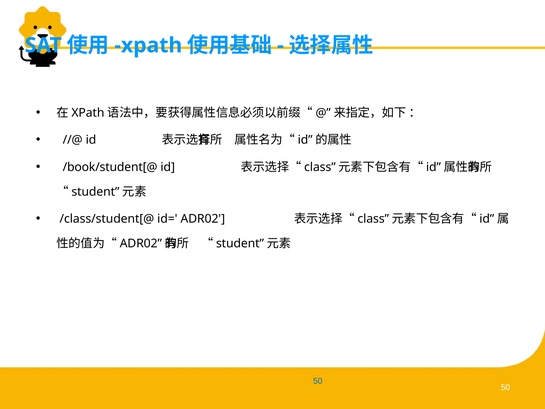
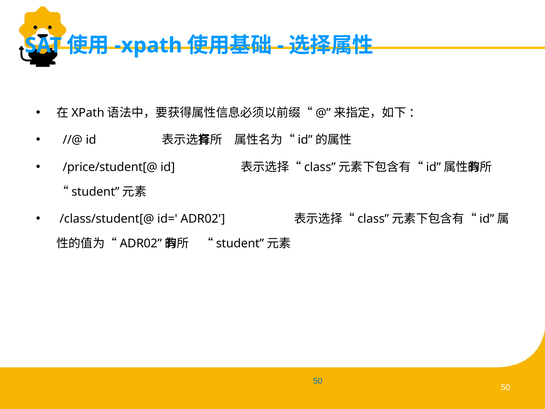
/book/student[@: /book/student[@ -> /price/student[@
